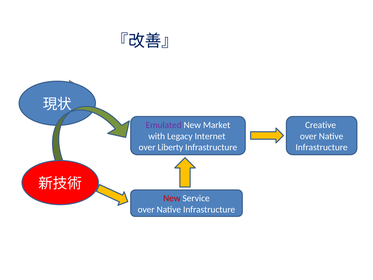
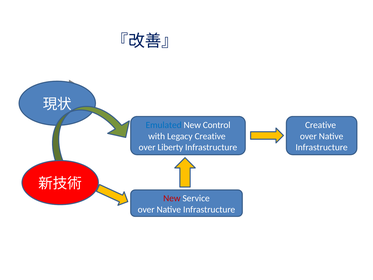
Emulated colour: purple -> blue
Market: Market -> Control
Legacy Internet: Internet -> Creative
